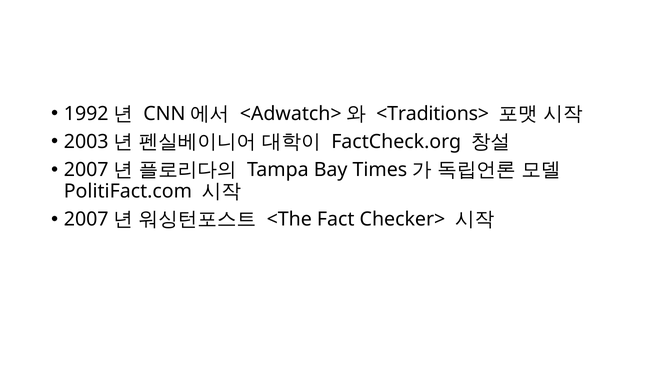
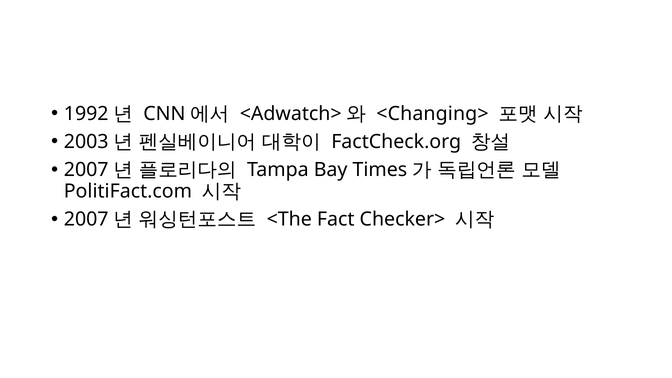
<Traditions>: <Traditions> -> <Changing>
